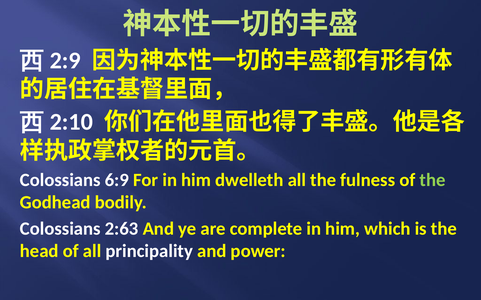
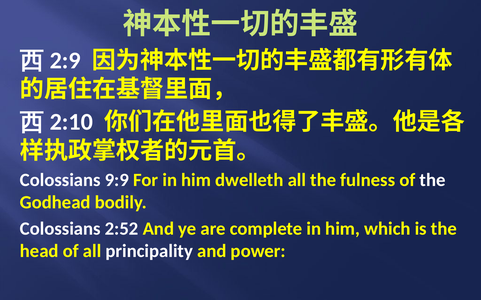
6:9: 6:9 -> 9:9
the at (433, 180) colour: light green -> white
2:63: 2:63 -> 2:52
